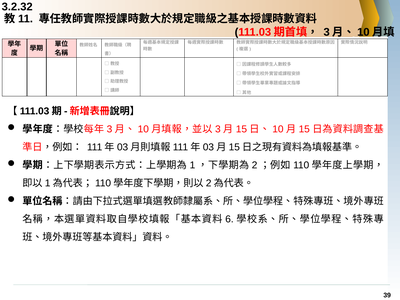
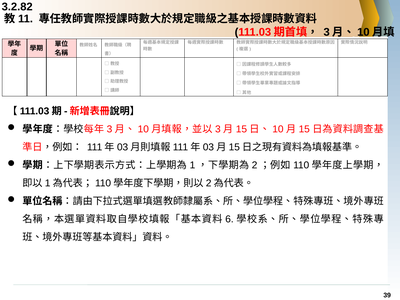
3.2.32: 3.2.32 -> 3.2.82
